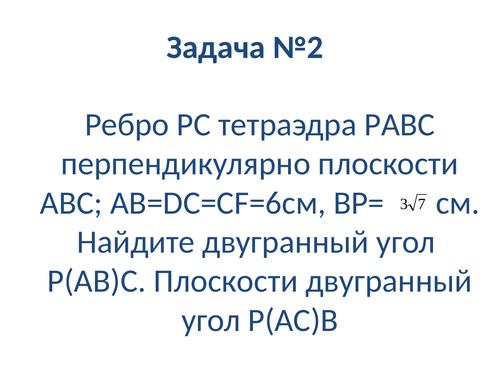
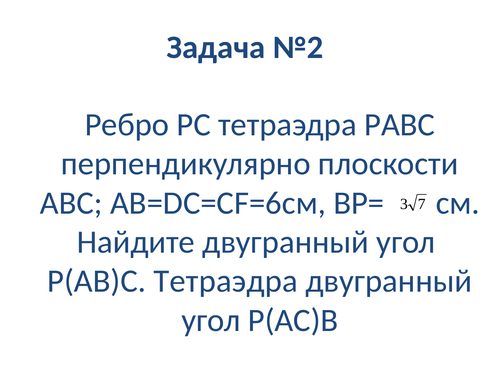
Р(AB)C Плоскости: Плоскости -> Тетраэдра
